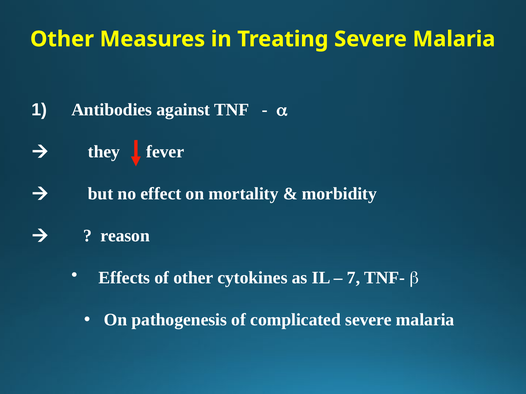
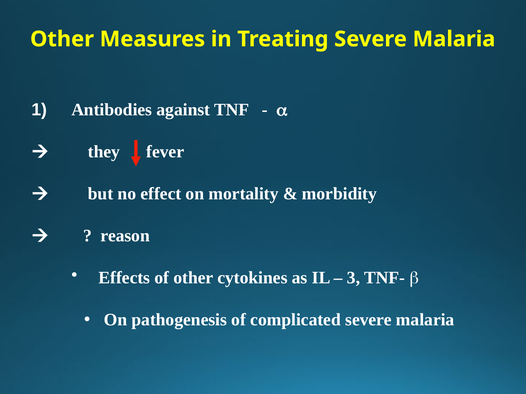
7: 7 -> 3
